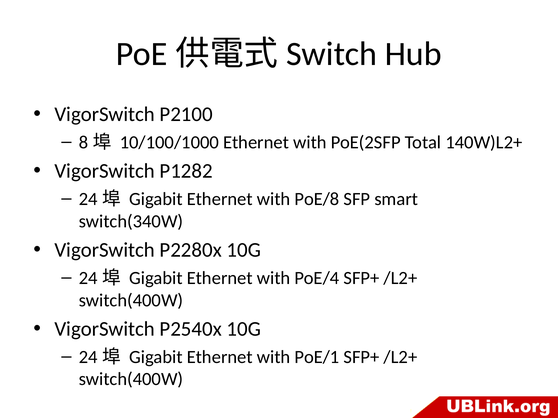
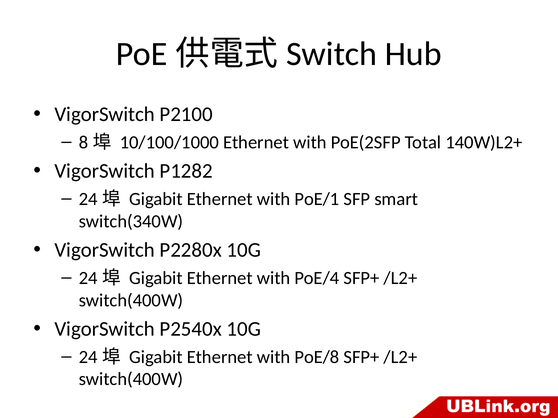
PoE/8: PoE/8 -> PoE/1
PoE/1: PoE/1 -> PoE/8
